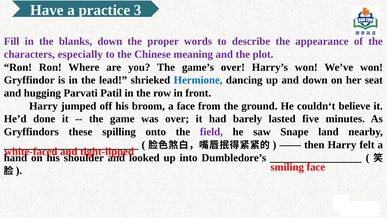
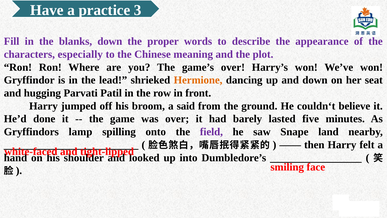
Hermione colour: blue -> orange
a face: face -> said
these: these -> lamp
